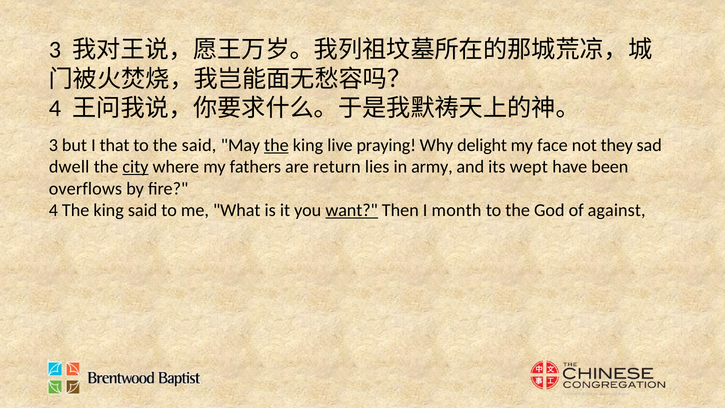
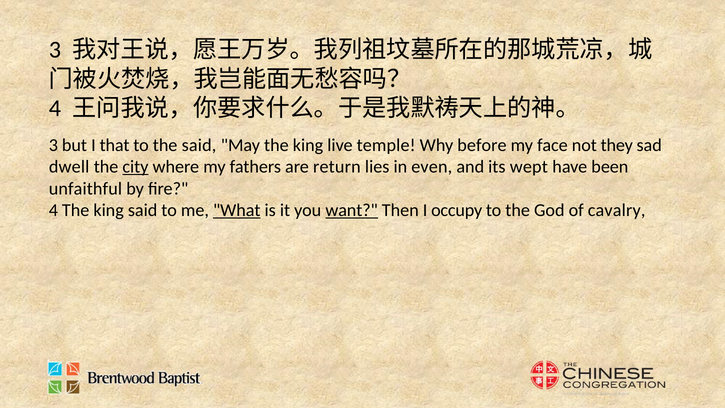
the at (276, 145) underline: present -> none
praying: praying -> temple
delight: delight -> before
army: army -> even
overflows: overflows -> unfaithful
What underline: none -> present
month: month -> occupy
against: against -> cavalry
